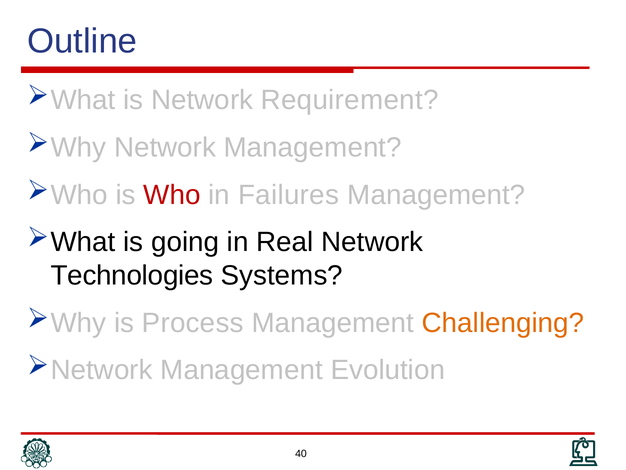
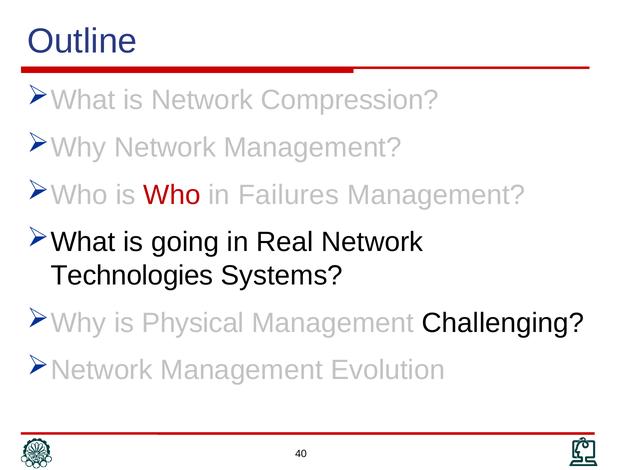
Requirement: Requirement -> Compression
Process: Process -> Physical
Challenging colour: orange -> black
